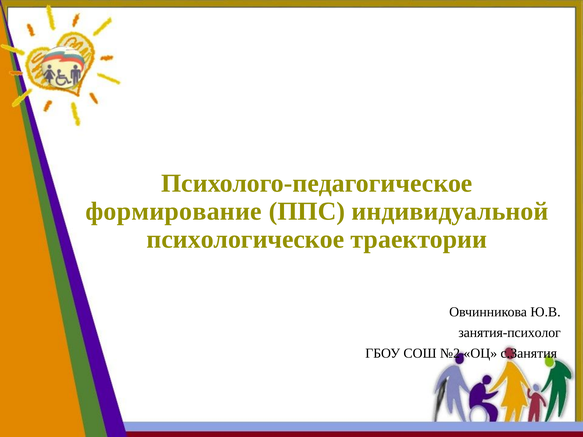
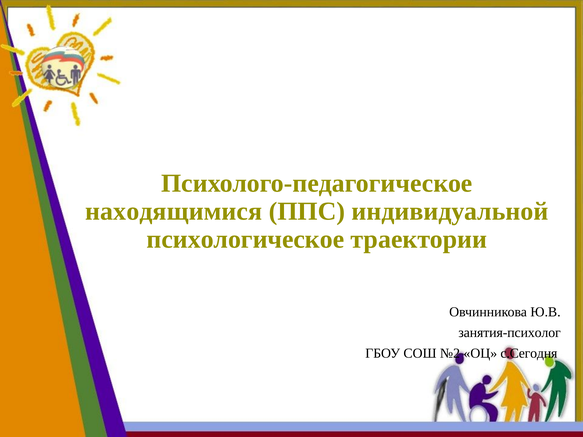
формирование: формирование -> находящимися
с.Занятия: с.Занятия -> с.Сегодня
